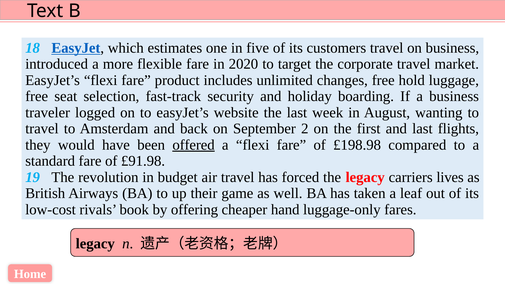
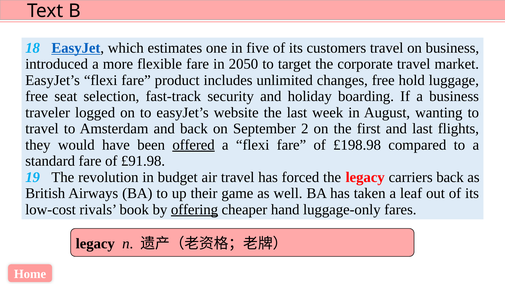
2020: 2020 -> 2050
carriers lives: lives -> back
offering underline: none -> present
